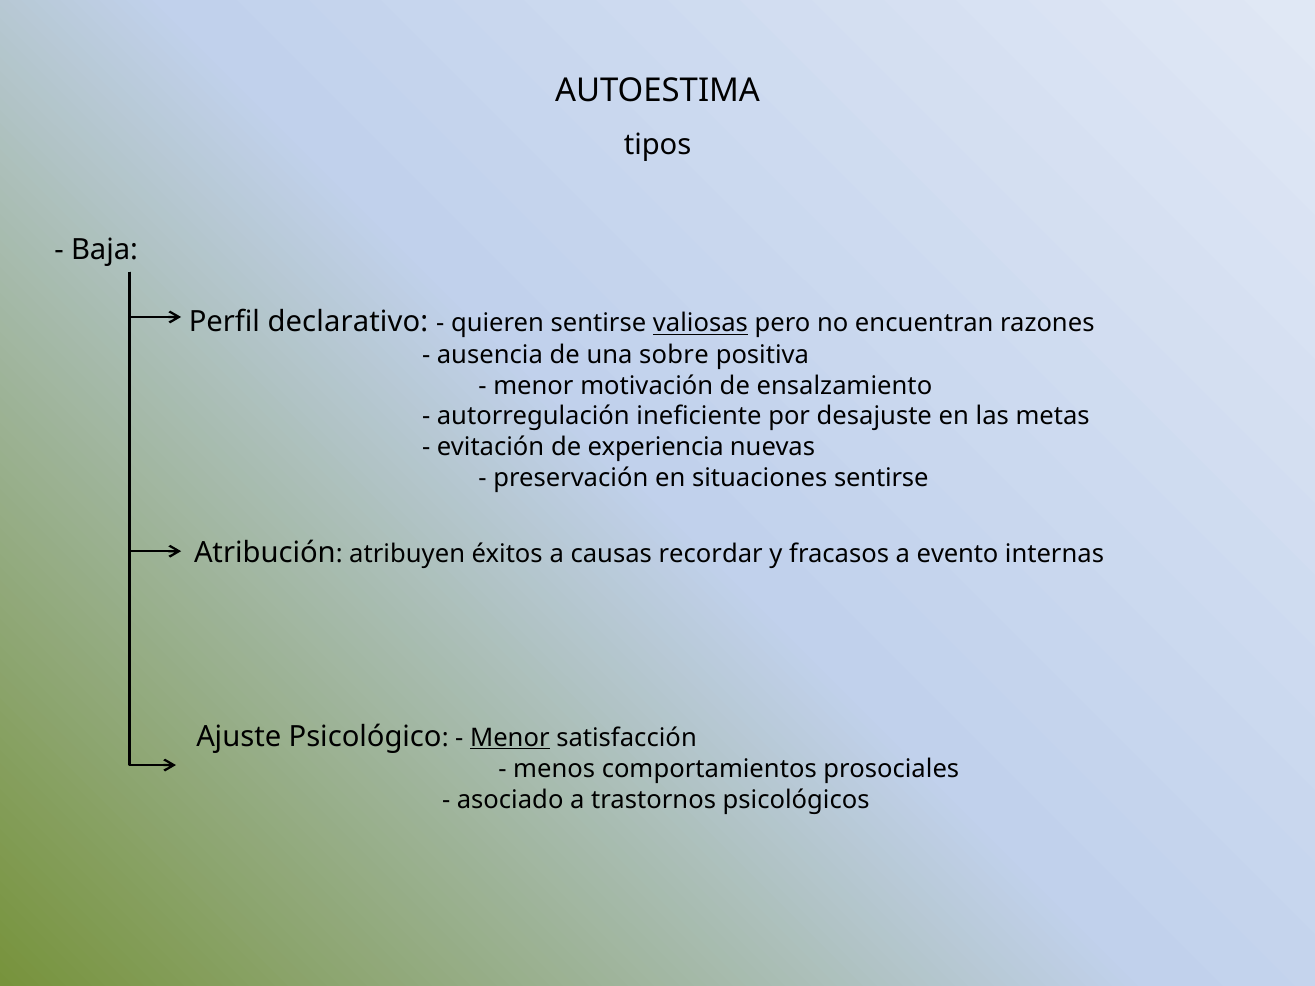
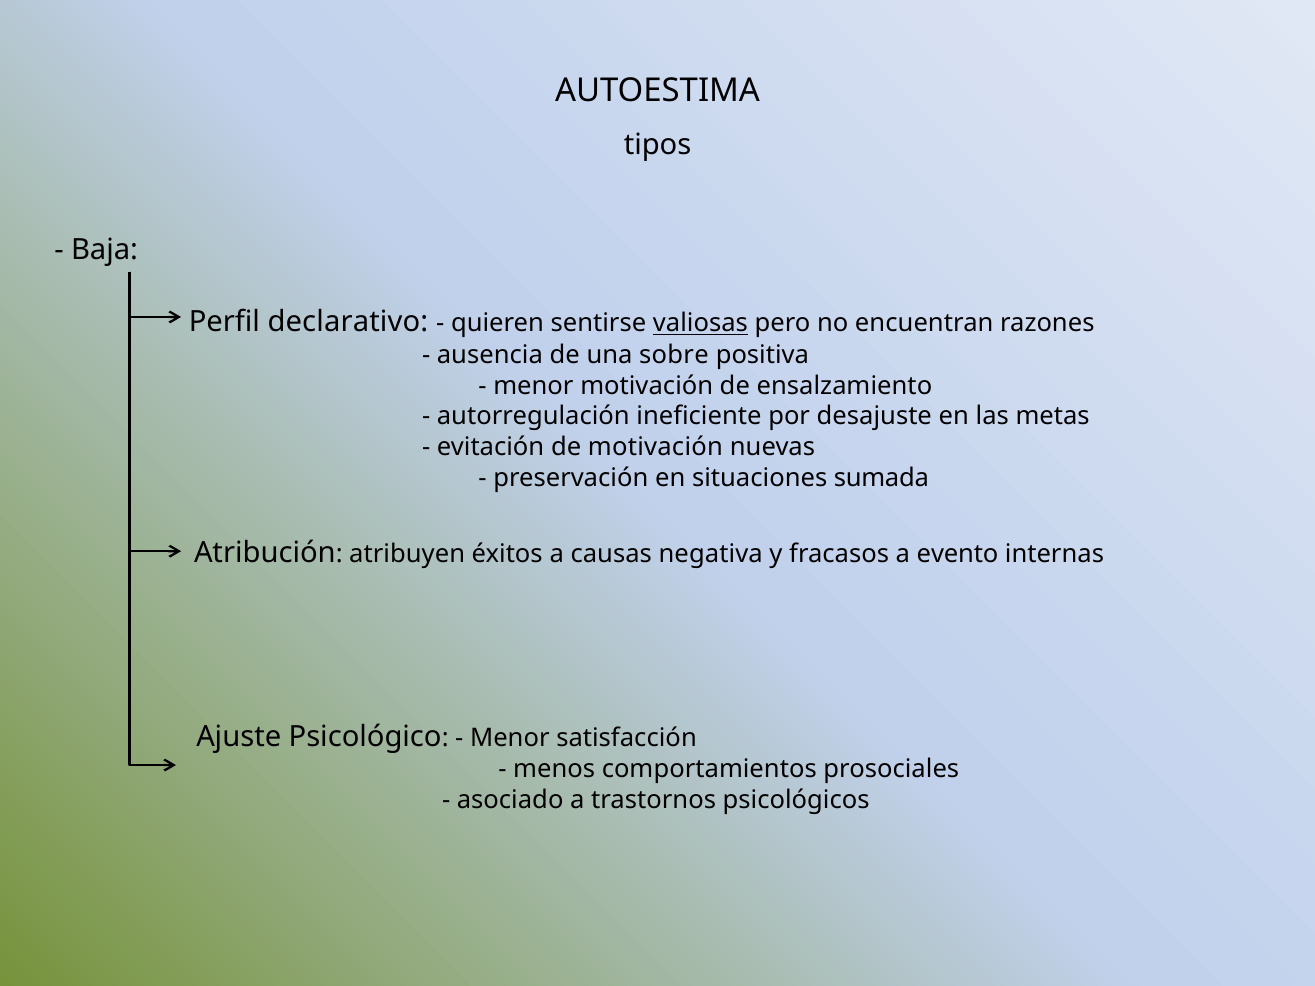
de experiencia: experiencia -> motivación
situaciones sentirse: sentirse -> sumada
recordar: recordar -> negativa
Menor at (510, 738) underline: present -> none
